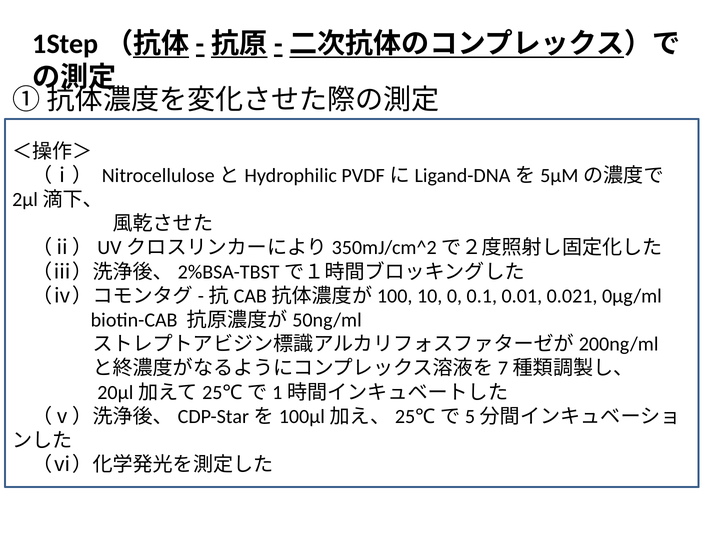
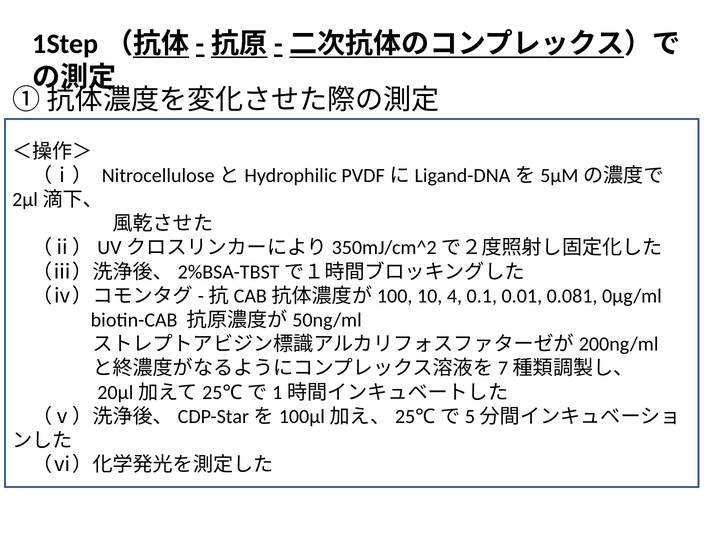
0: 0 -> 4
0.021: 0.021 -> 0.081
